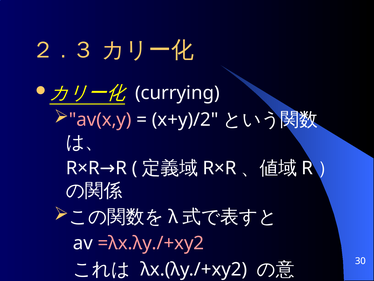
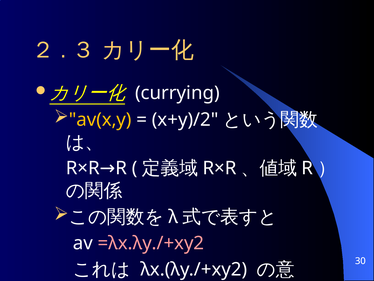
av(x,y colour: pink -> yellow
